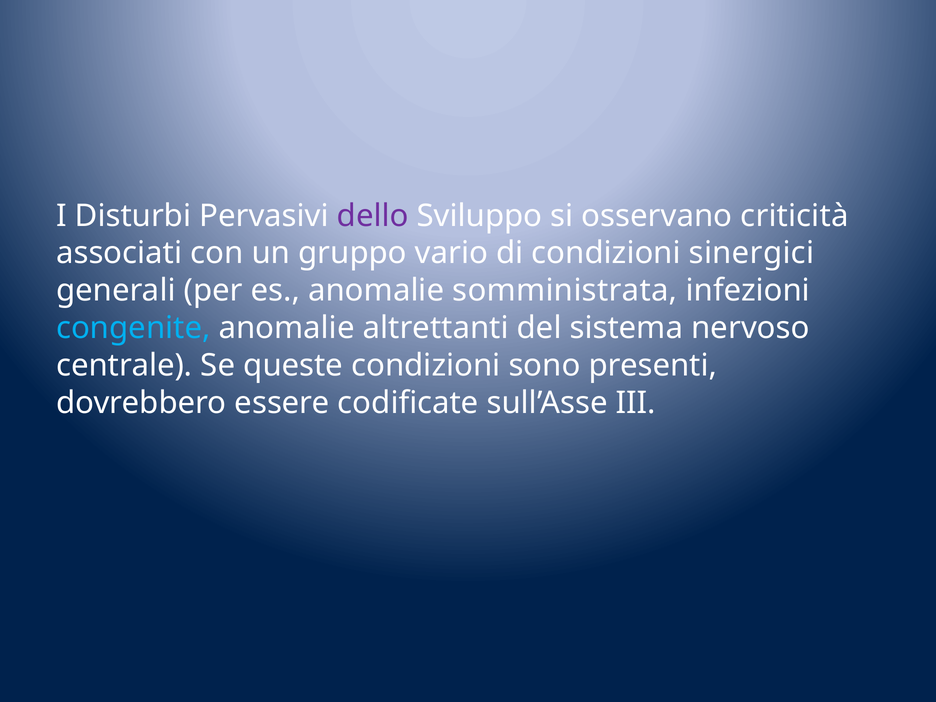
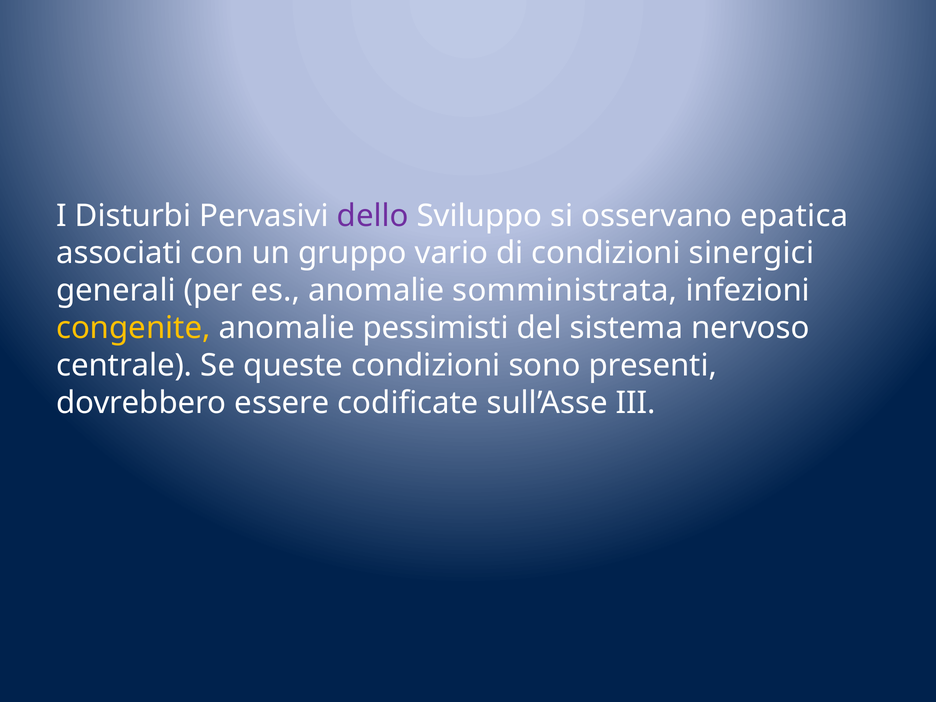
criticità: criticità -> epatica
congenite colour: light blue -> yellow
altrettanti: altrettanti -> pessimisti
